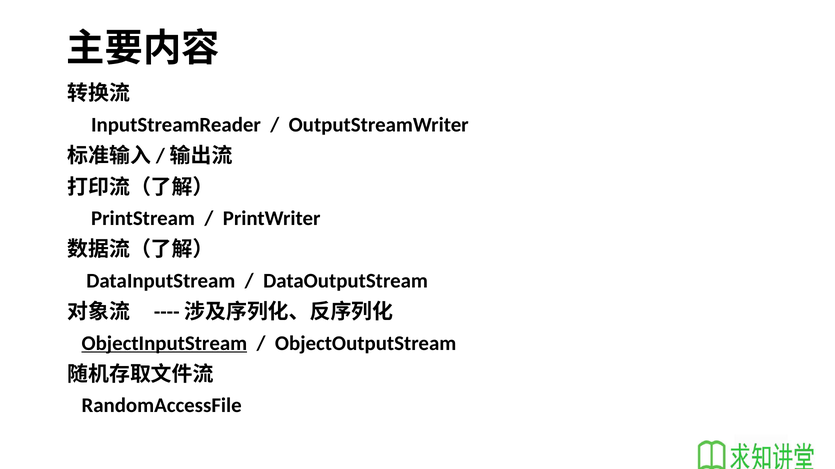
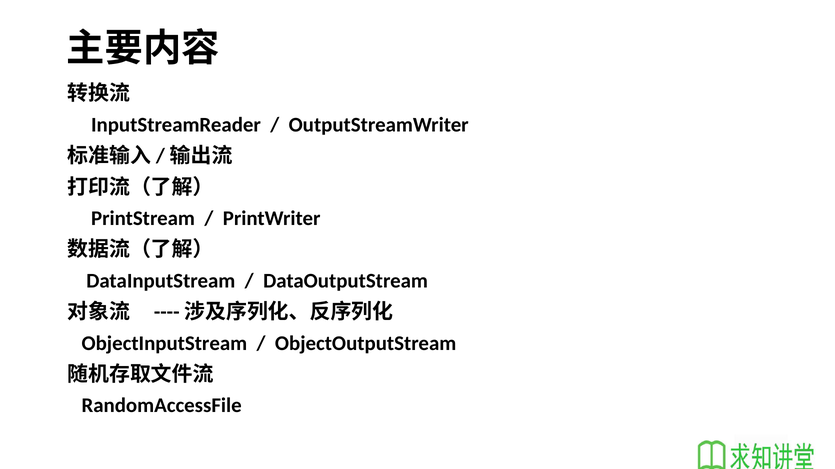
ObjectInputStream underline: present -> none
